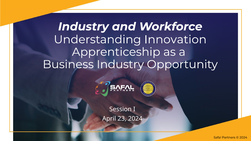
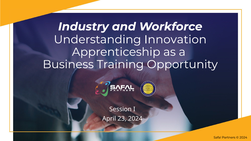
Business Industry: Industry -> Training
